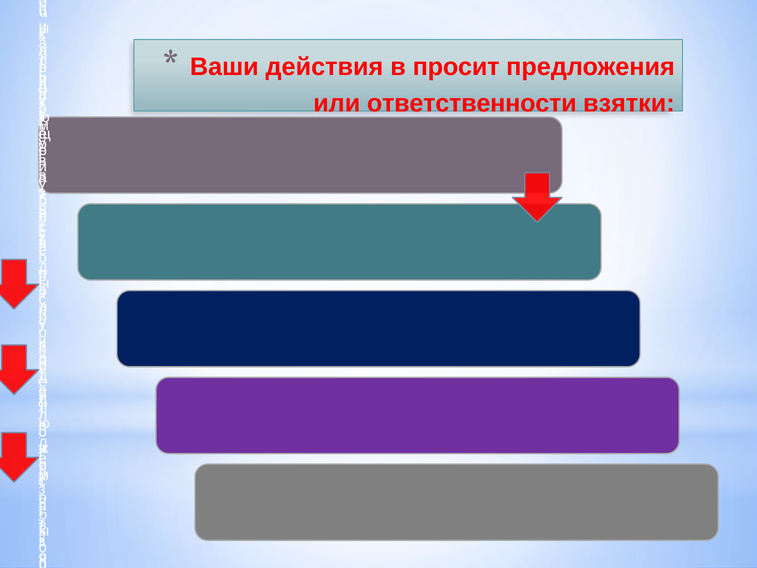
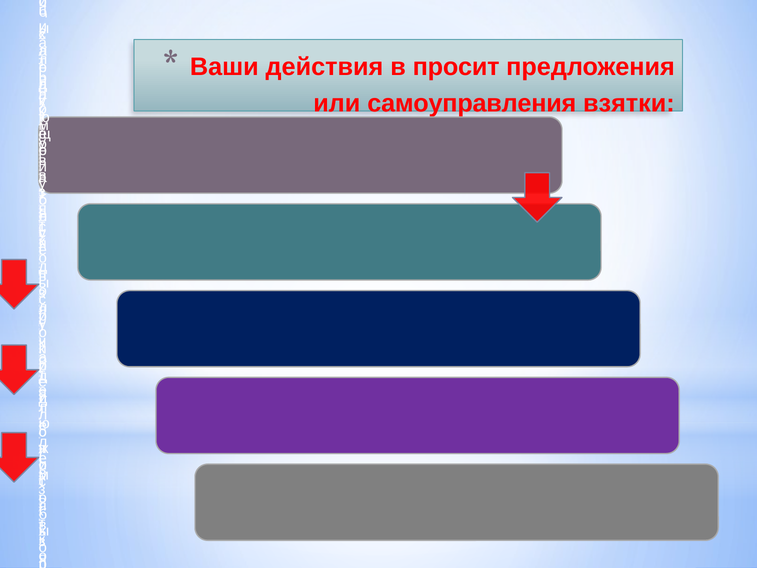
ответственности: ответственности -> самоуправления
